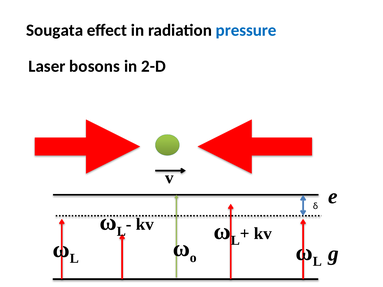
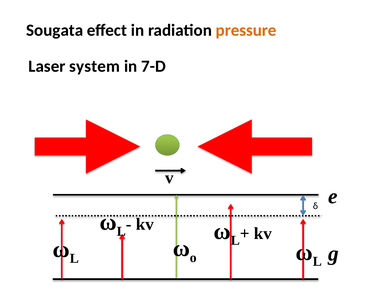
pressure colour: blue -> orange
bosons: bosons -> system
2-D: 2-D -> 7-D
